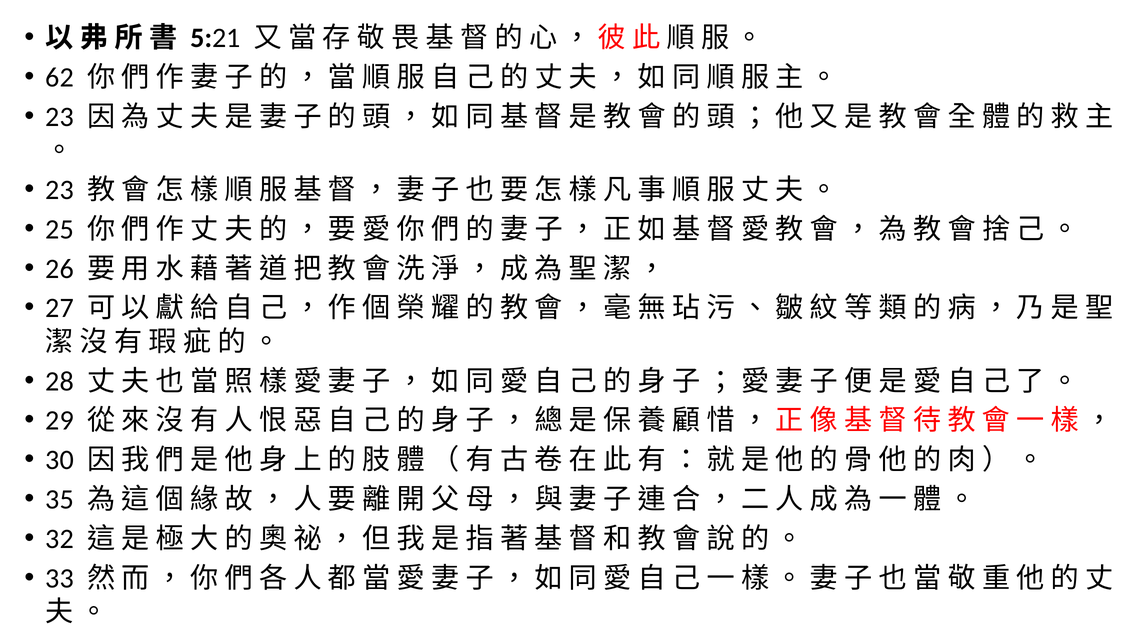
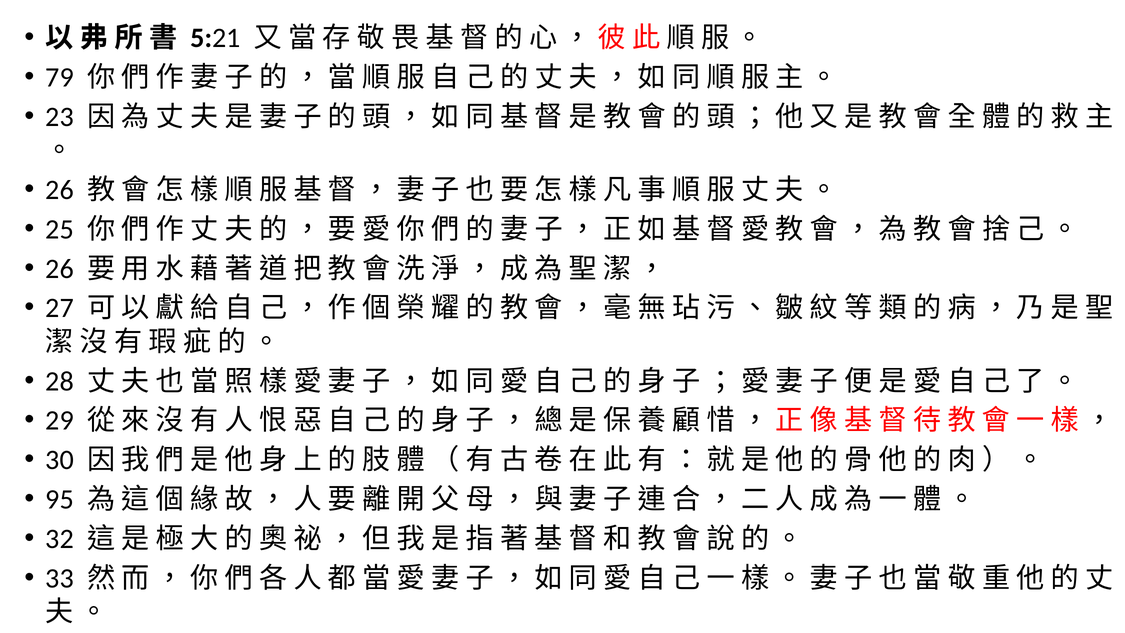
62: 62 -> 79
23 at (60, 190): 23 -> 26
35: 35 -> 95
